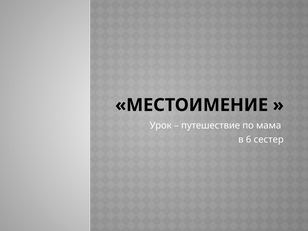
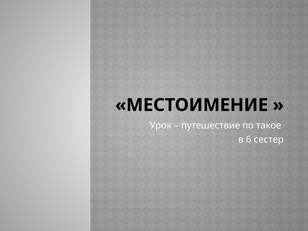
мама: мама -> такое
